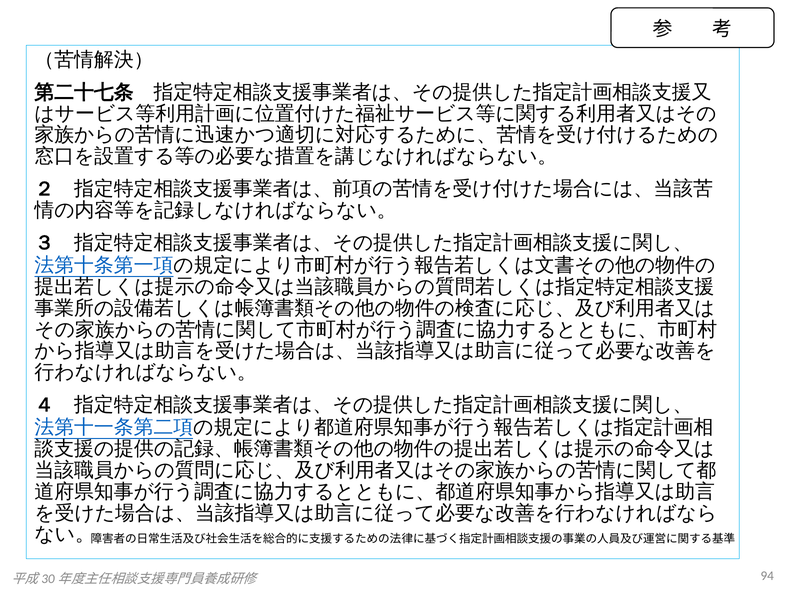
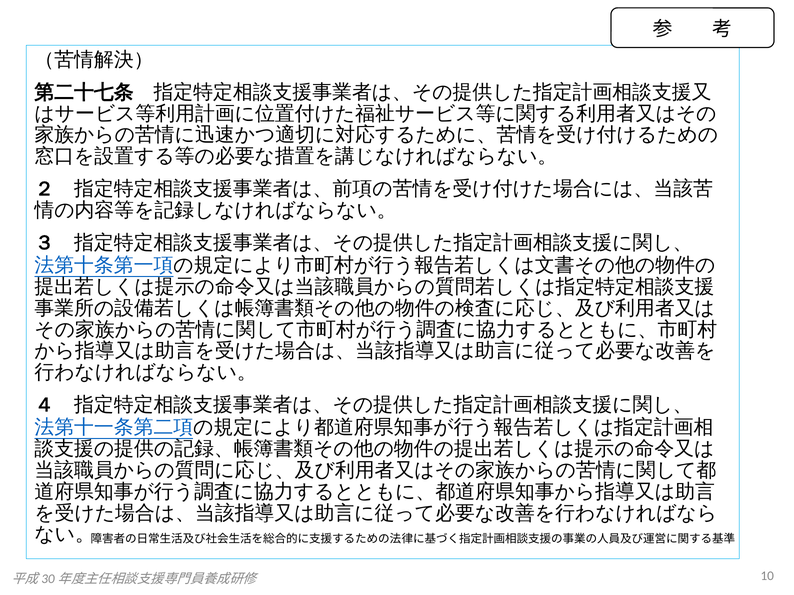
94: 94 -> 10
